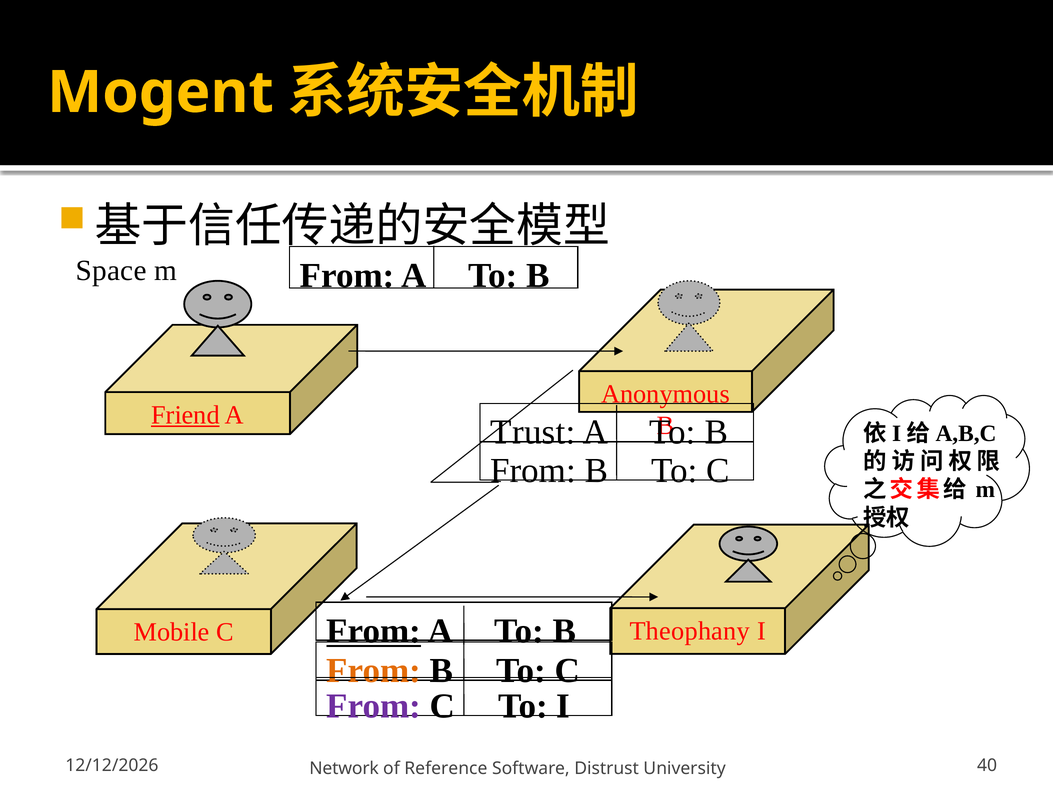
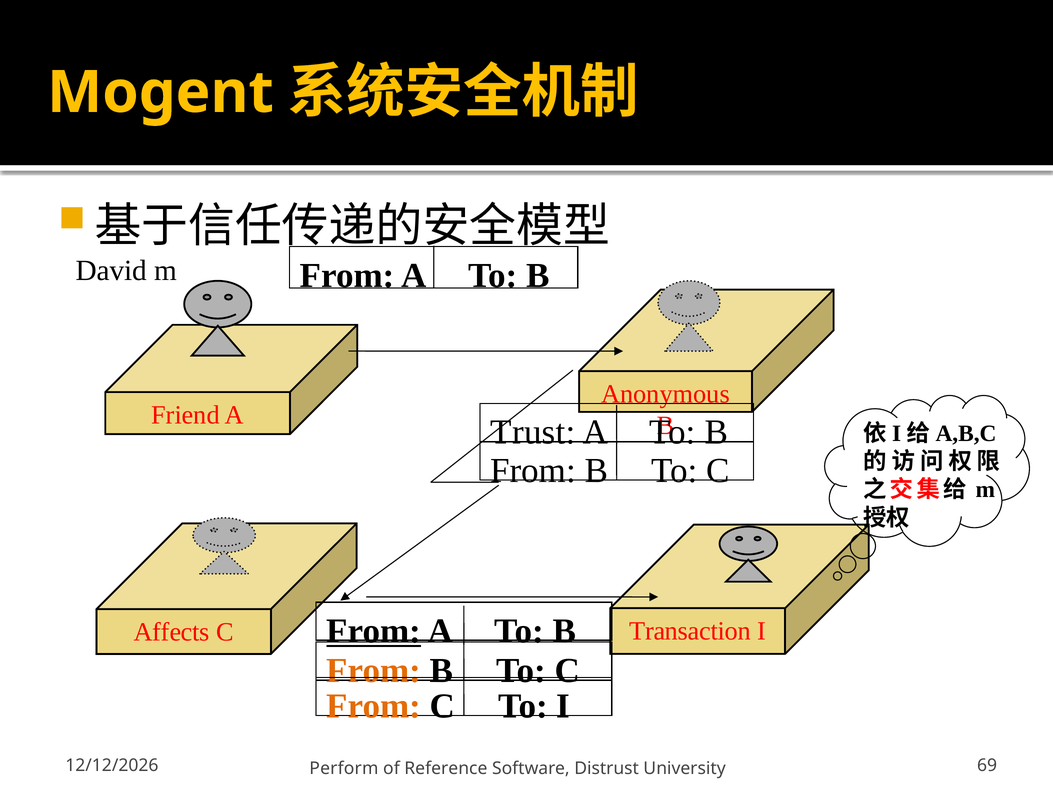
Space: Space -> David
Friend underline: present -> none
Theophany: Theophany -> Transaction
Mobile: Mobile -> Affects
From at (374, 706) colour: purple -> orange
Network: Network -> Perform
40: 40 -> 69
